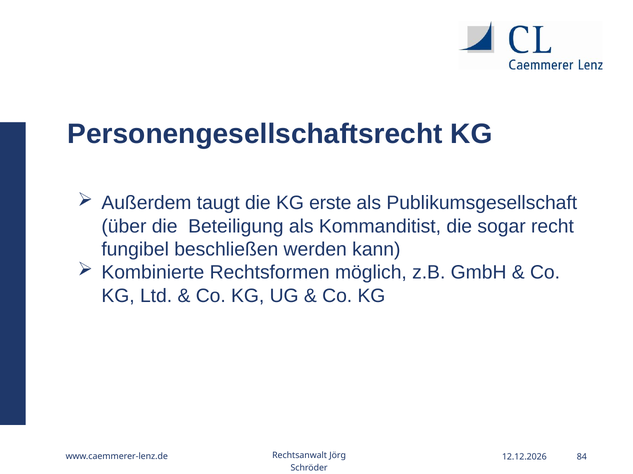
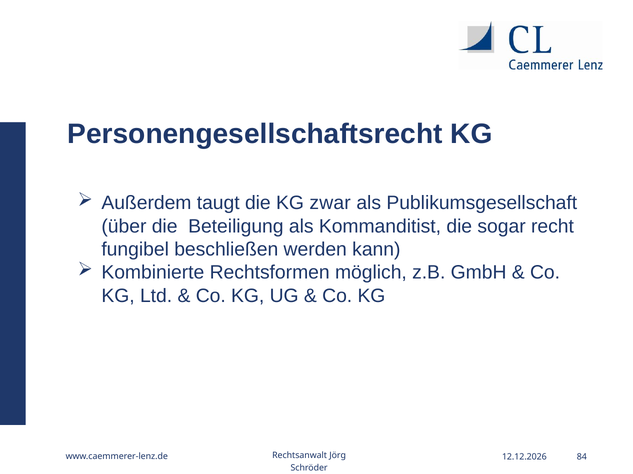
erste: erste -> zwar
